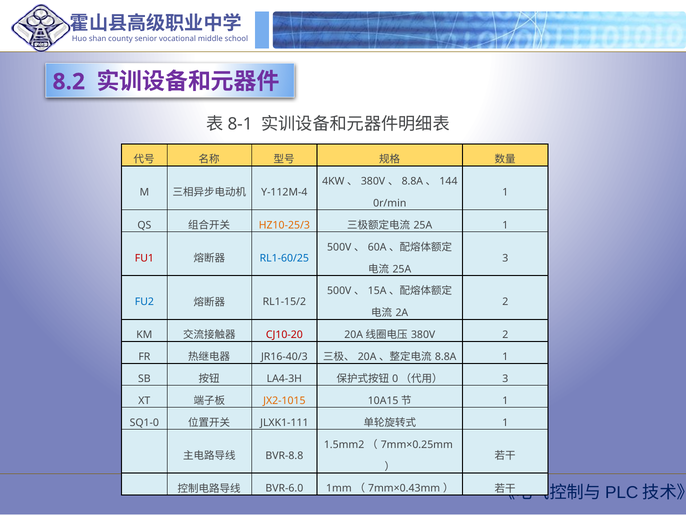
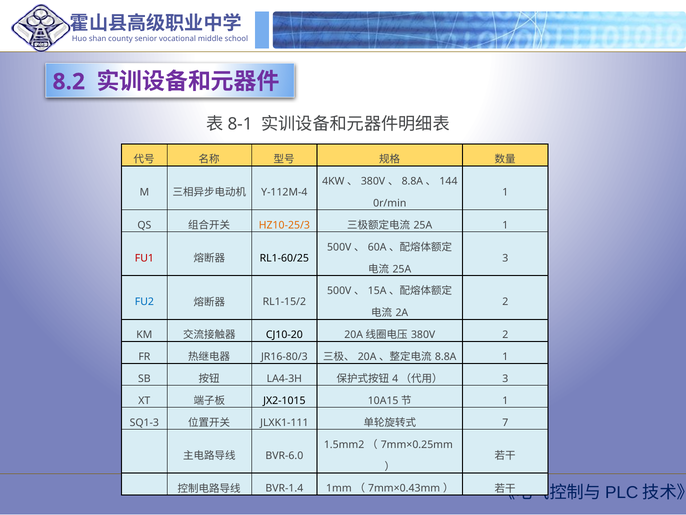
RL1-60/25 colour: blue -> black
CJ10-20 colour: red -> black
JR16-40/3: JR16-40/3 -> JR16-80/3
0: 0 -> 4
JX2-1015 colour: orange -> black
SQ1-0: SQ1-0 -> SQ1-3
1 at (505, 422): 1 -> 7
BVR-8.8: BVR-8.8 -> BVR-6.0
BVR-6.0: BVR-6.0 -> BVR-1.4
